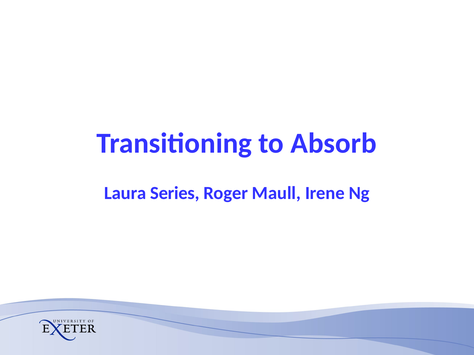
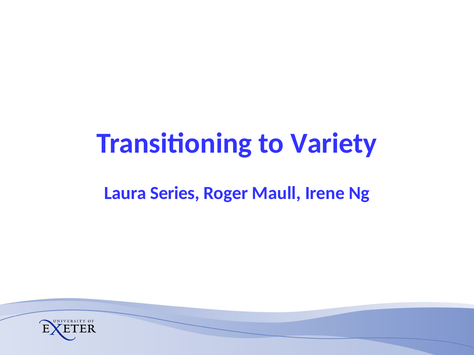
Absorb: Absorb -> Variety
